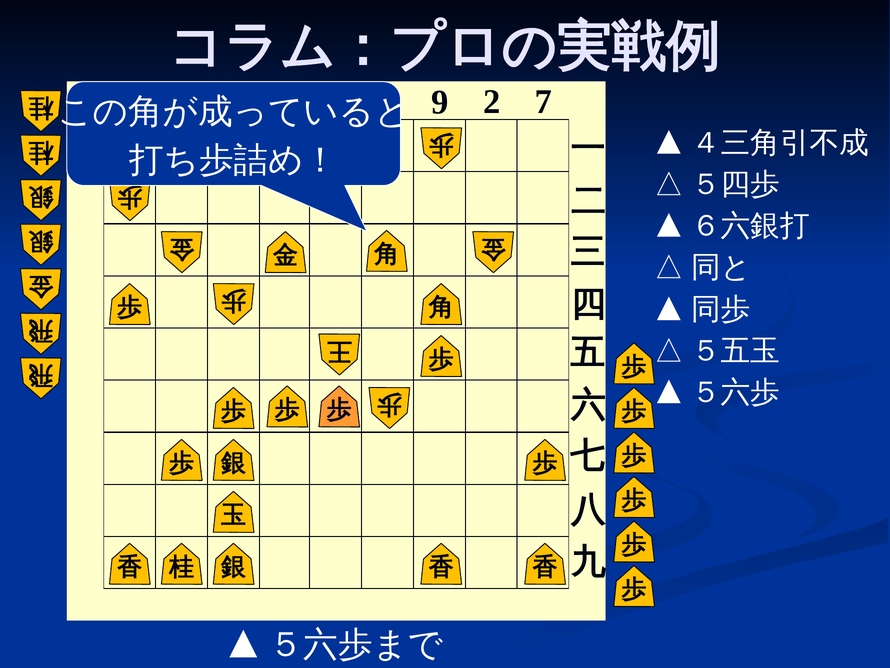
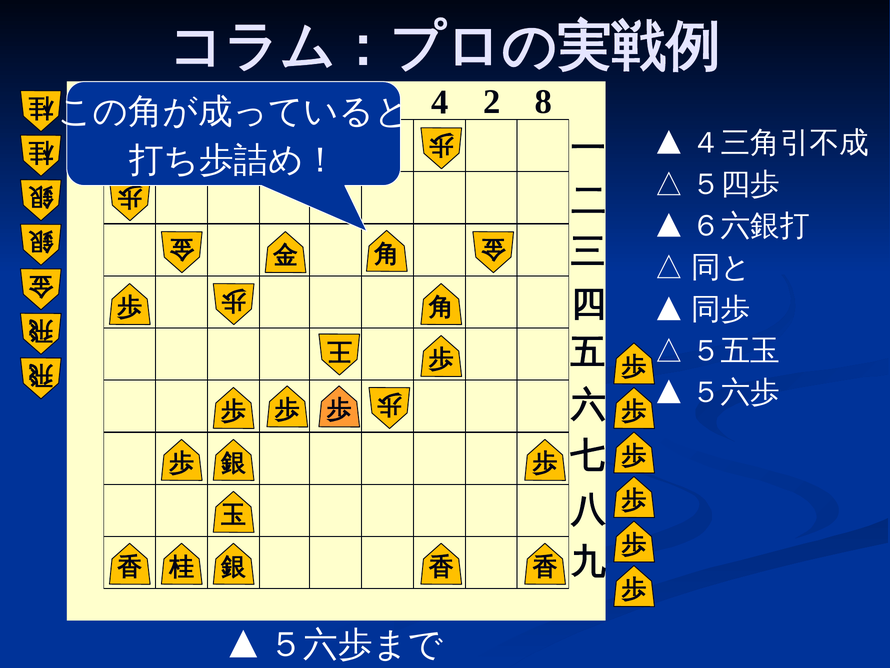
9 at (440, 102): 9 -> 4
2 7: 7 -> 8
